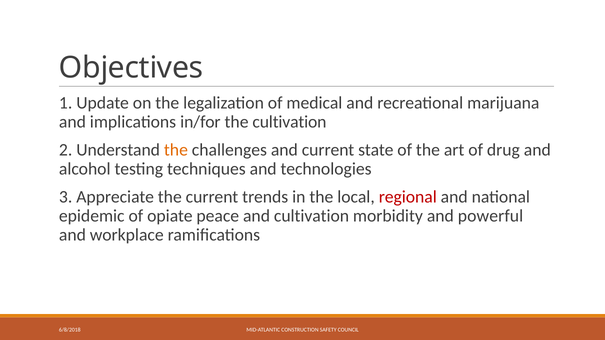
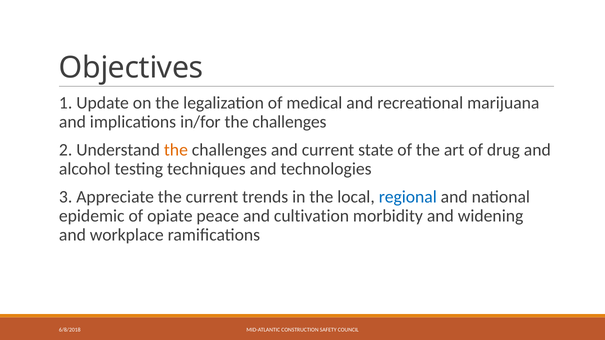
in/for the cultivation: cultivation -> challenges
regional colour: red -> blue
powerful: powerful -> widening
